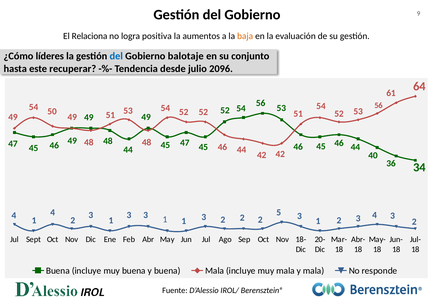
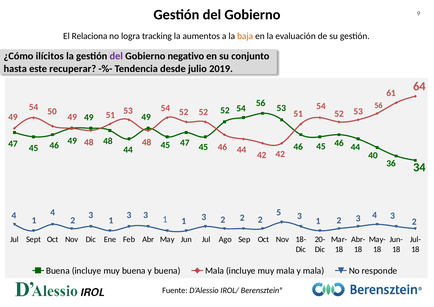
positiva: positiva -> tracking
líderes: líderes -> ilícitos
del at (116, 56) colour: blue -> purple
balotaje: balotaje -> negativo
2096: 2096 -> 2019
